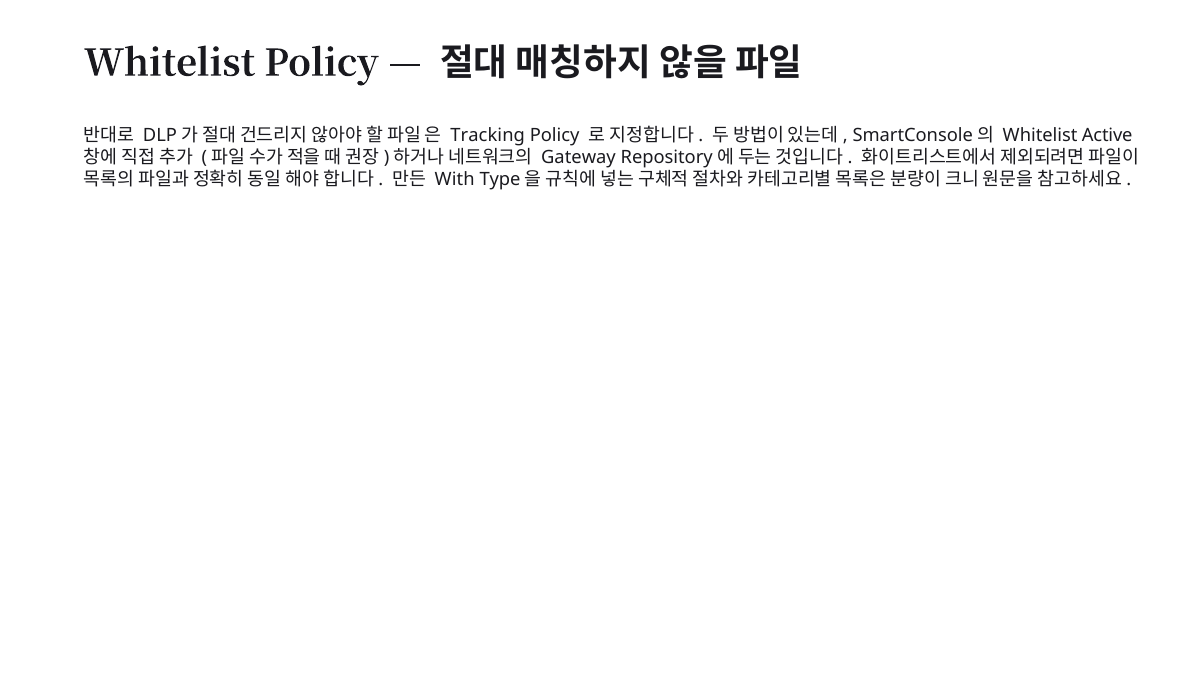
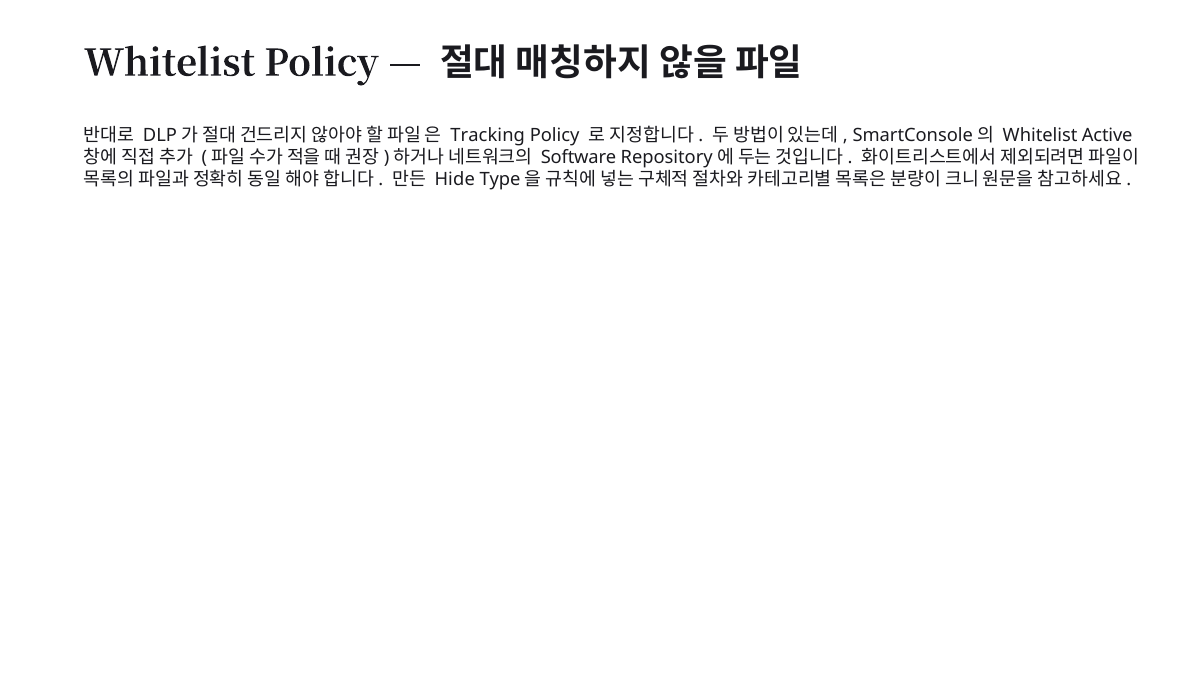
Gateway: Gateway -> Software
With: With -> Hide
